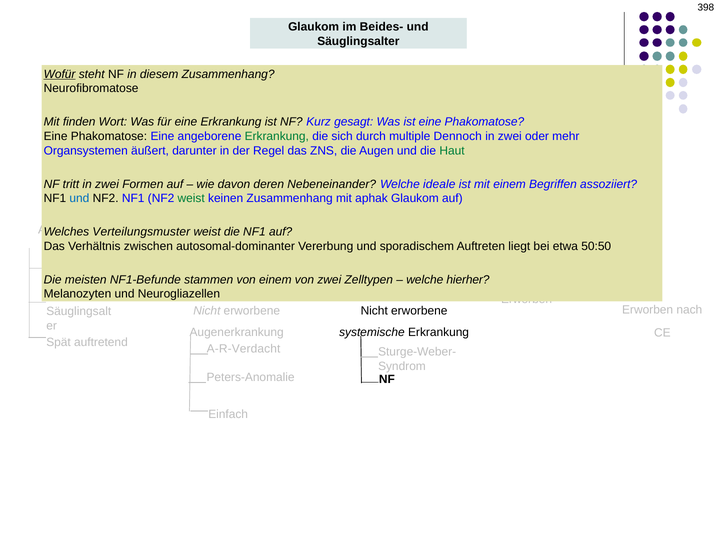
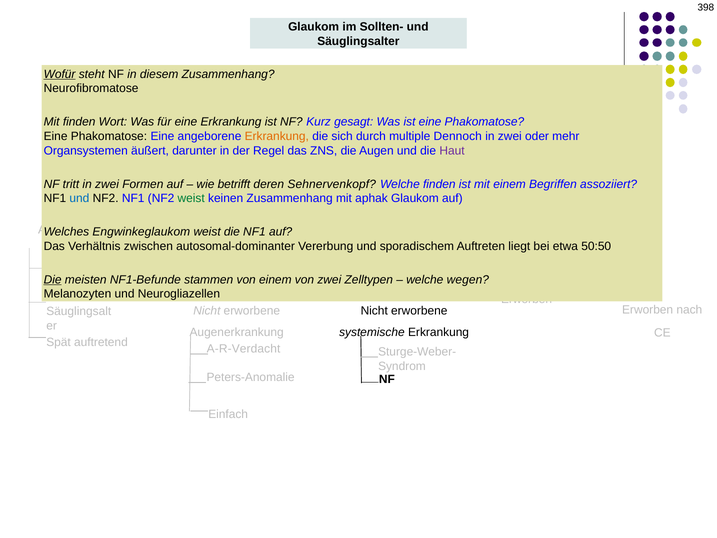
Beides-: Beides- -> Sollten-
Erkrankung at (277, 136) colour: green -> orange
Haut colour: green -> purple
davon: davon -> betrifft
Nebeneinander: Nebeneinander -> Sehnervenkopf
Welche ideale: ideale -> finden
Verteilungsmuster: Verteilungsmuster -> Engwinkeglaukom
Die at (53, 280) underline: none -> present
hierher: hierher -> wegen
